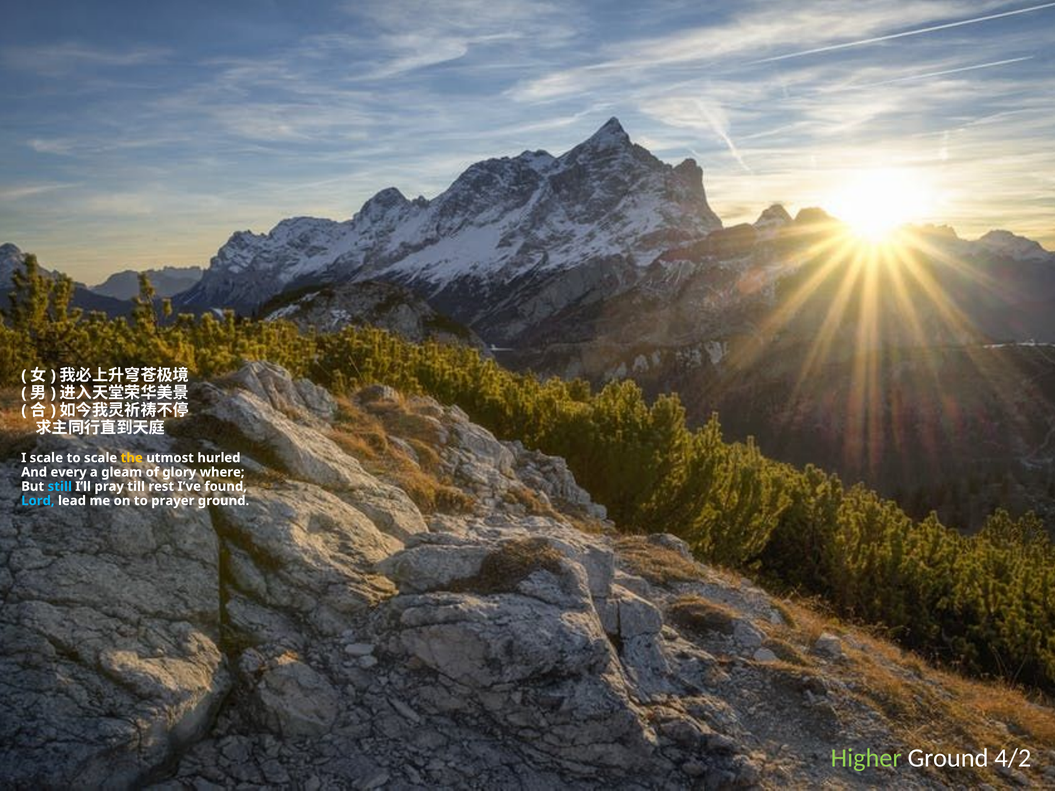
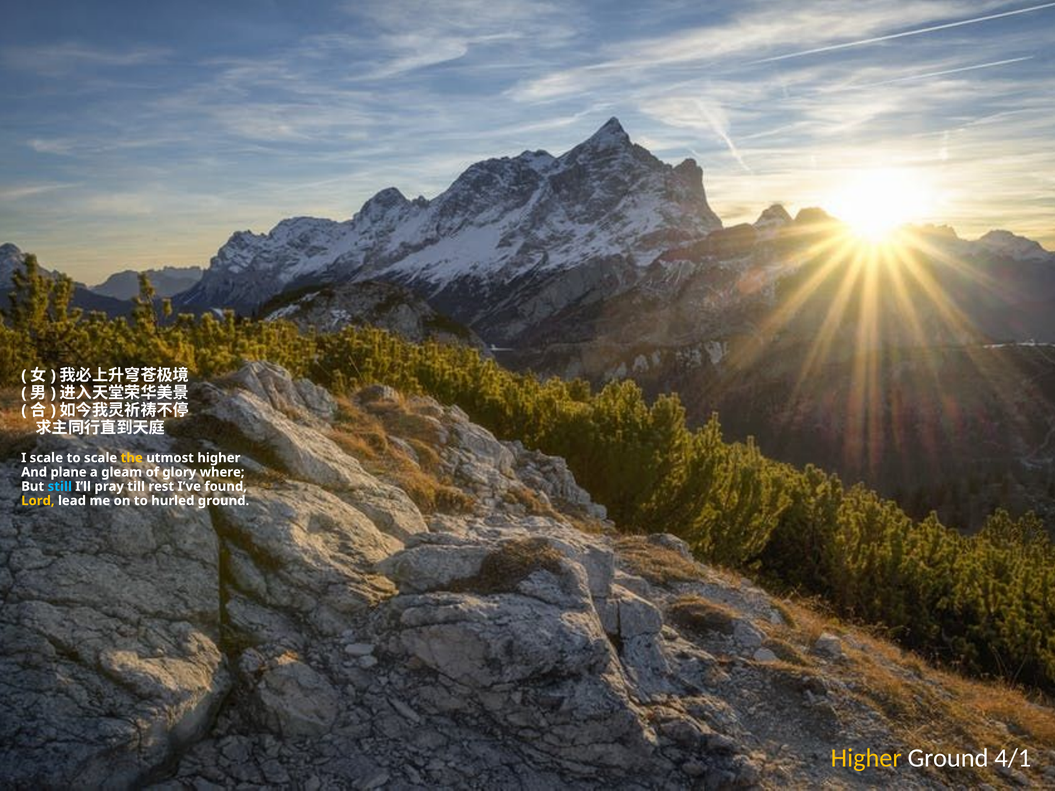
utmost hurled: hurled -> higher
every: every -> plane
Lord colour: light blue -> yellow
prayer: prayer -> hurled
Higher at (866, 758) colour: light green -> yellow
4/2: 4/2 -> 4/1
